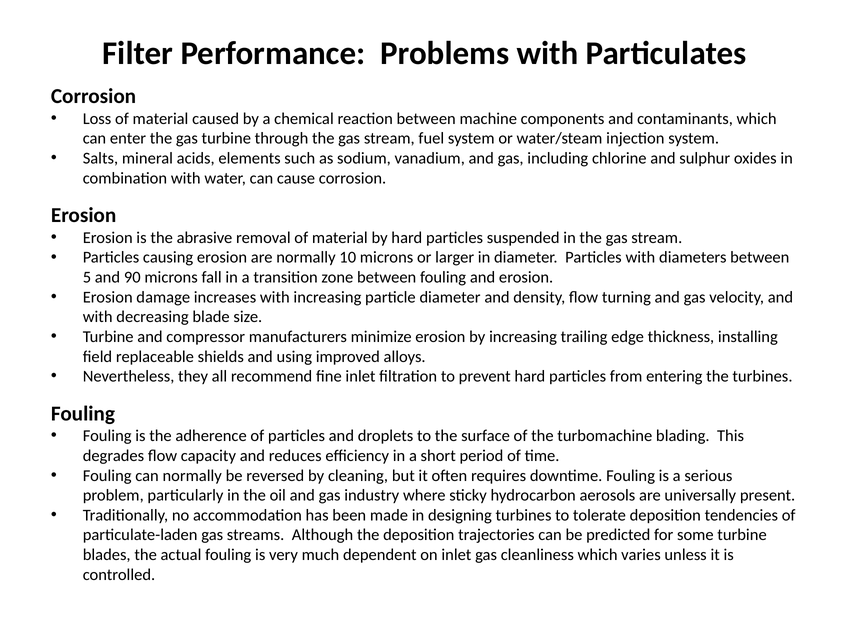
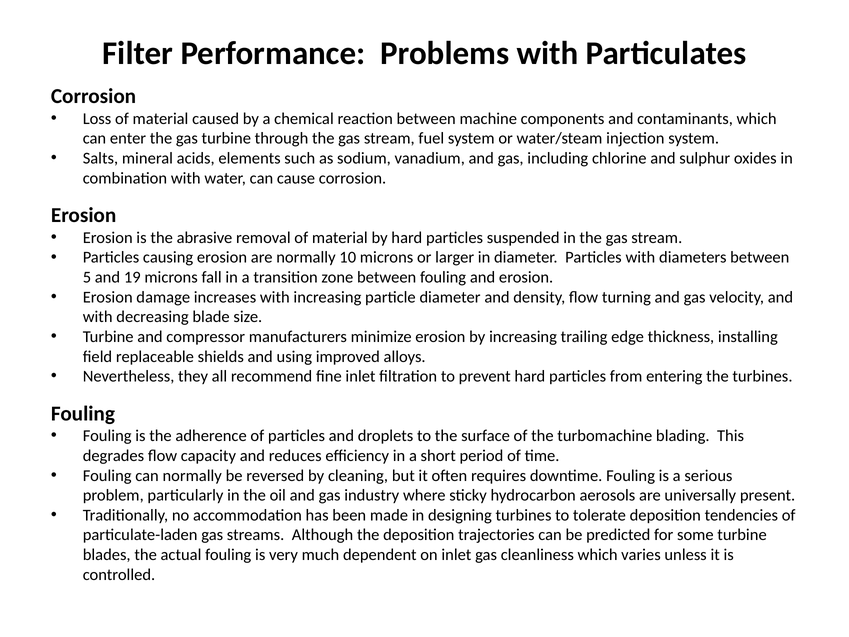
90: 90 -> 19
